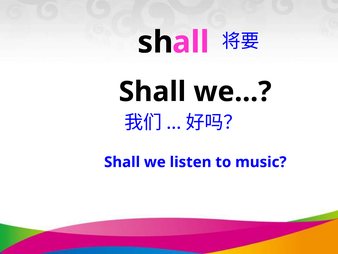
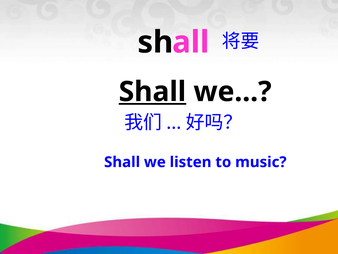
Shall at (152, 92) underline: none -> present
